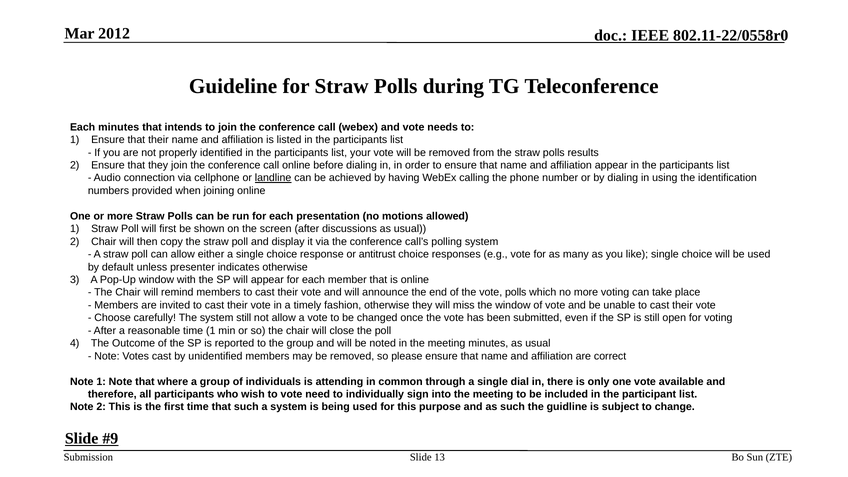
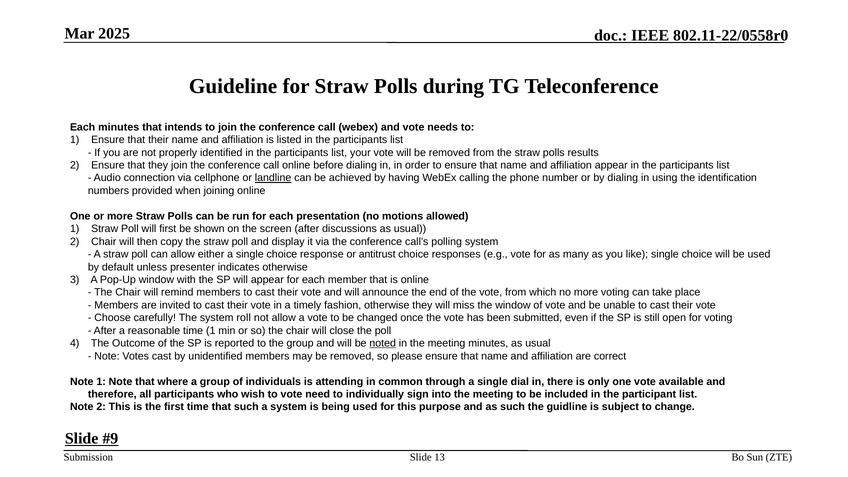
2012: 2012 -> 2025
vote polls: polls -> from
system still: still -> roll
noted underline: none -> present
